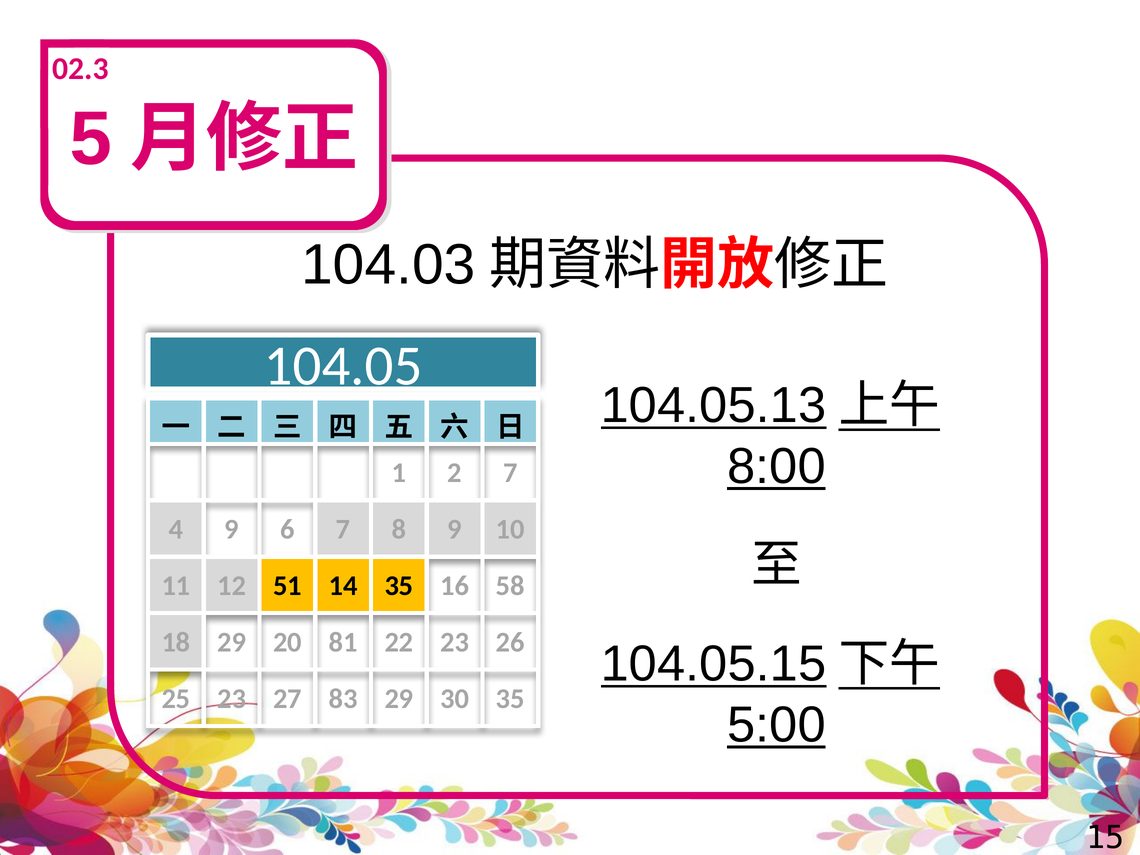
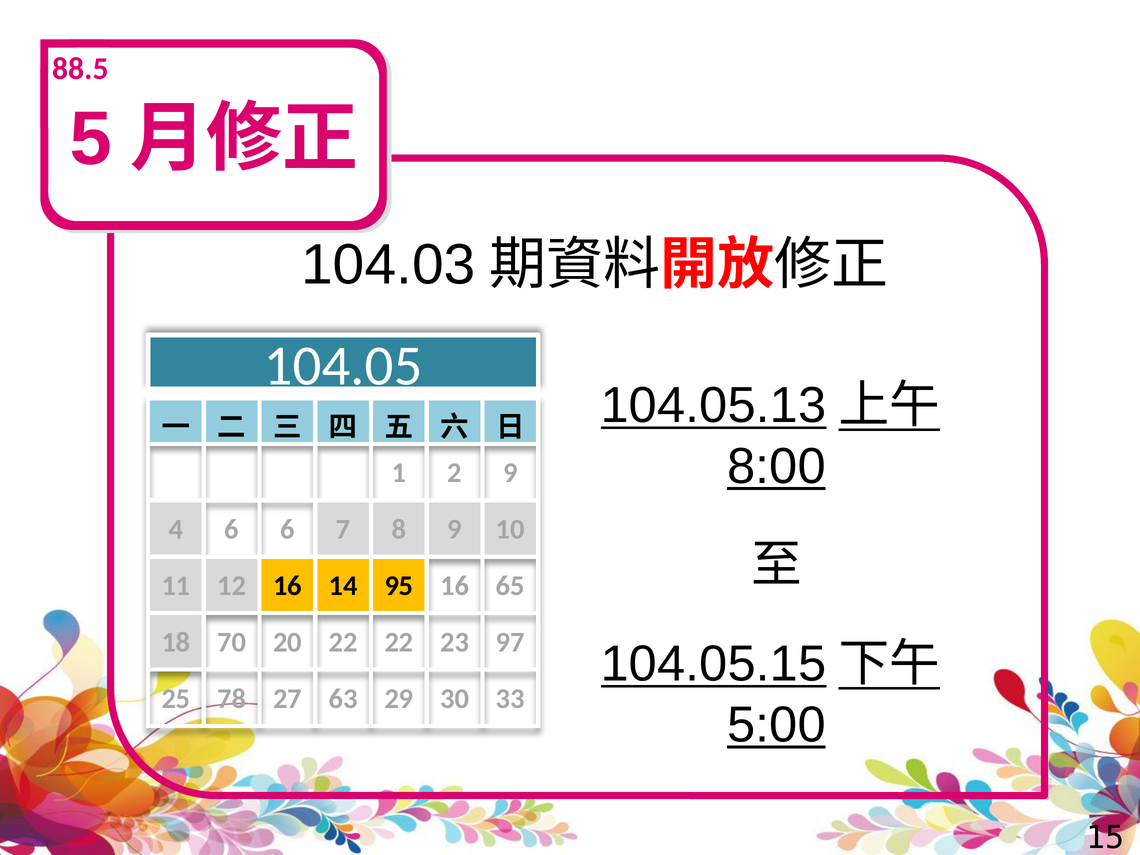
02.3: 02.3 -> 88.5
2 7: 7 -> 9
4 9: 9 -> 6
12 51: 51 -> 16
14 35: 35 -> 95
58: 58 -> 65
18 29: 29 -> 70
20 81: 81 -> 22
26: 26 -> 97
25 23: 23 -> 78
83: 83 -> 63
30 35: 35 -> 33
